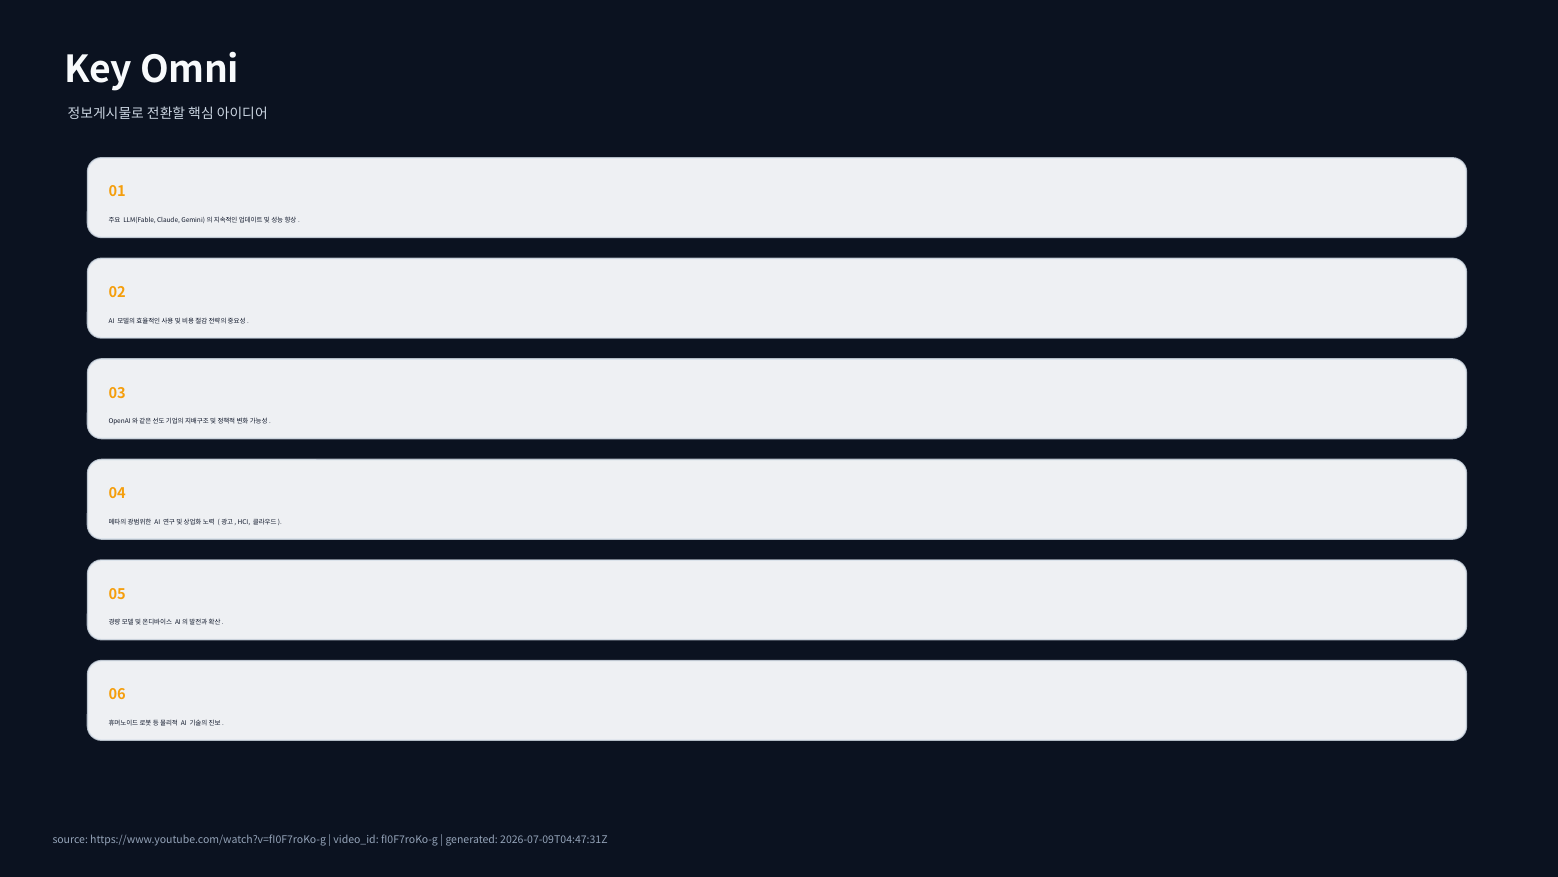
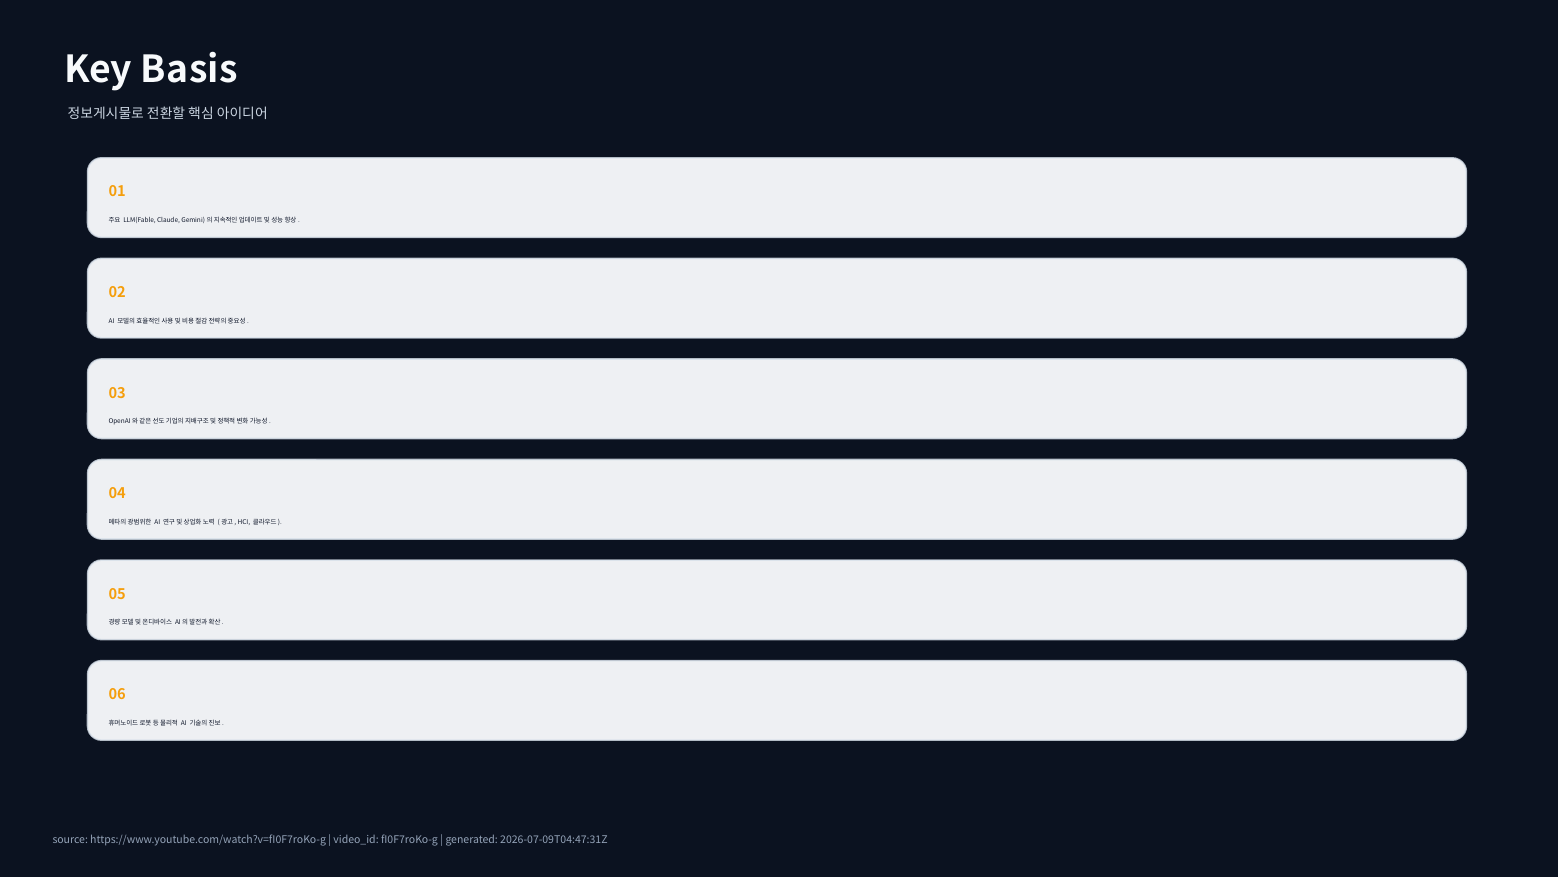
Omni: Omni -> Basis
